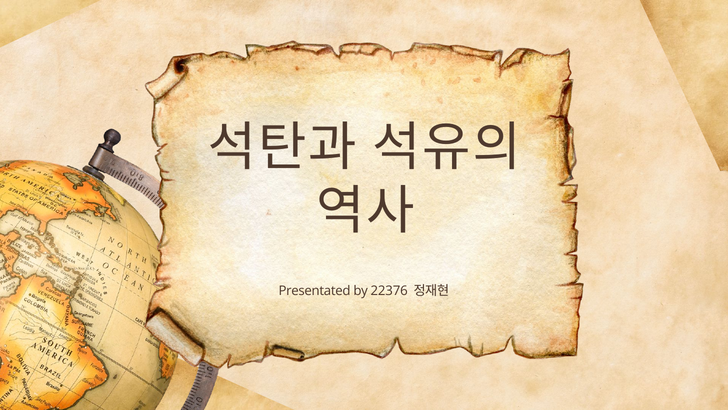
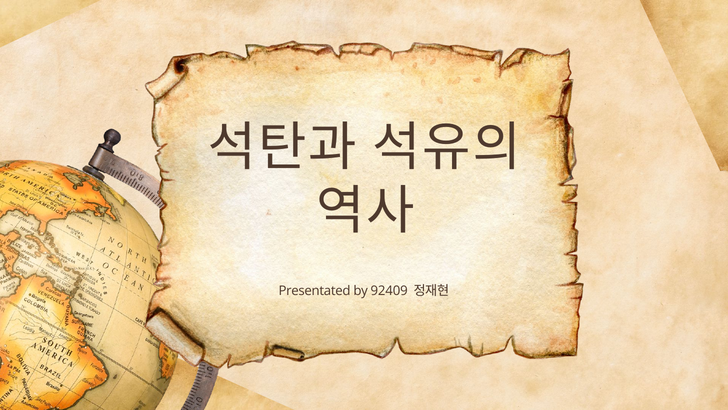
22376: 22376 -> 92409
